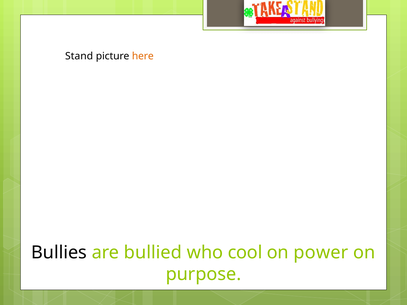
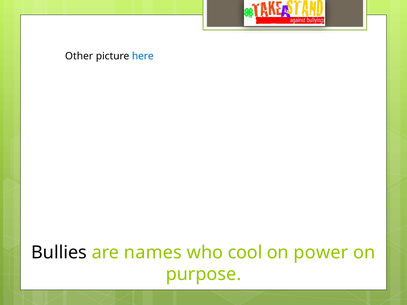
Stand: Stand -> Other
here colour: orange -> blue
bullied: bullied -> names
